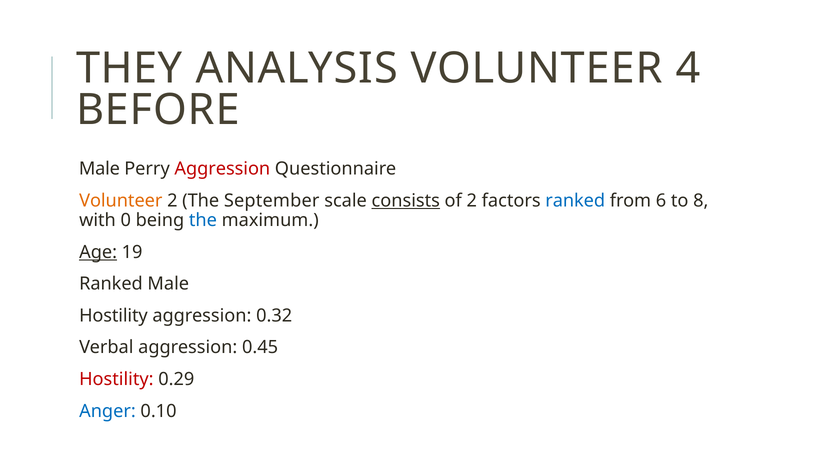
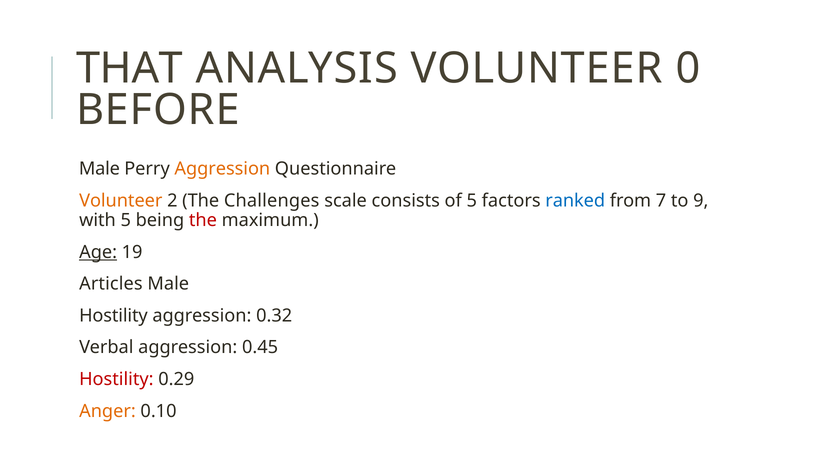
THEY: THEY -> THAT
4: 4 -> 0
Aggression at (222, 169) colour: red -> orange
September: September -> Challenges
consists underline: present -> none
of 2: 2 -> 5
6: 6 -> 7
8: 8 -> 9
with 0: 0 -> 5
the at (203, 220) colour: blue -> red
Ranked at (111, 284): Ranked -> Articles
Anger colour: blue -> orange
